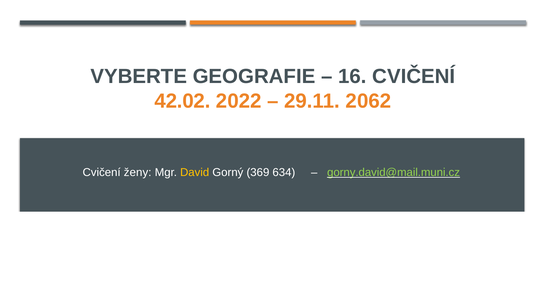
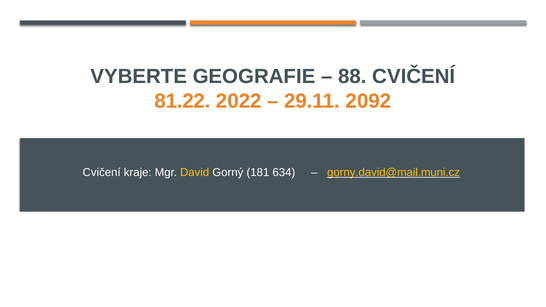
16: 16 -> 88
42.02: 42.02 -> 81.22
2062: 2062 -> 2092
ženy: ženy -> kraje
369: 369 -> 181
gorny.david@mail.muni.cz colour: light green -> yellow
